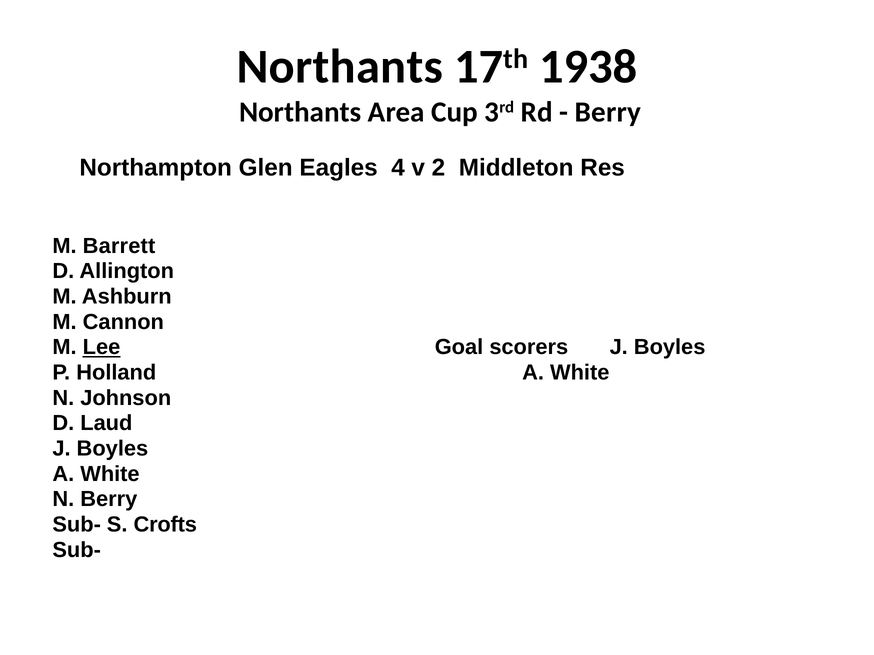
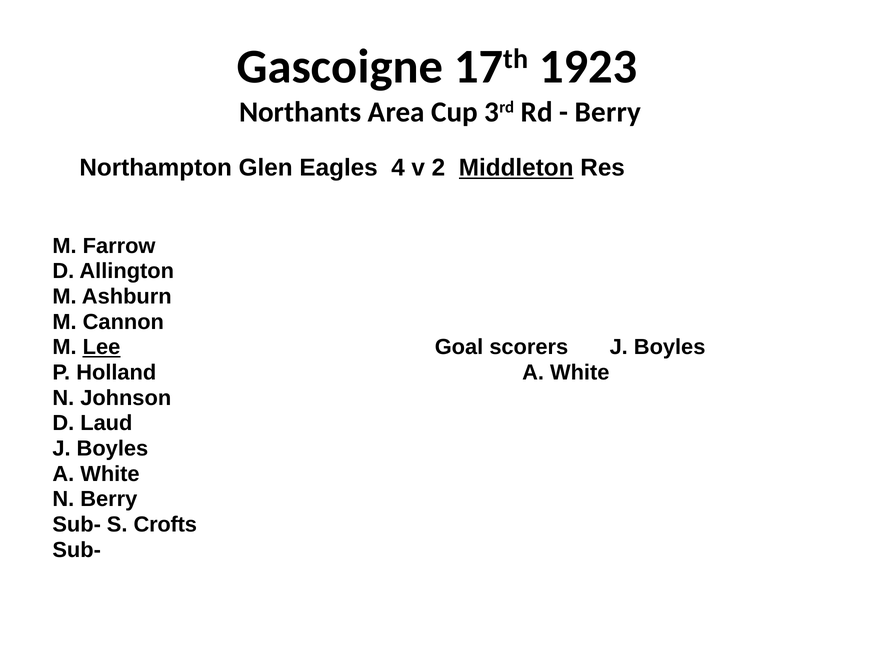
Northants at (340, 67): Northants -> Gascoigne
1938: 1938 -> 1923
Middleton underline: none -> present
Barrett: Barrett -> Farrow
